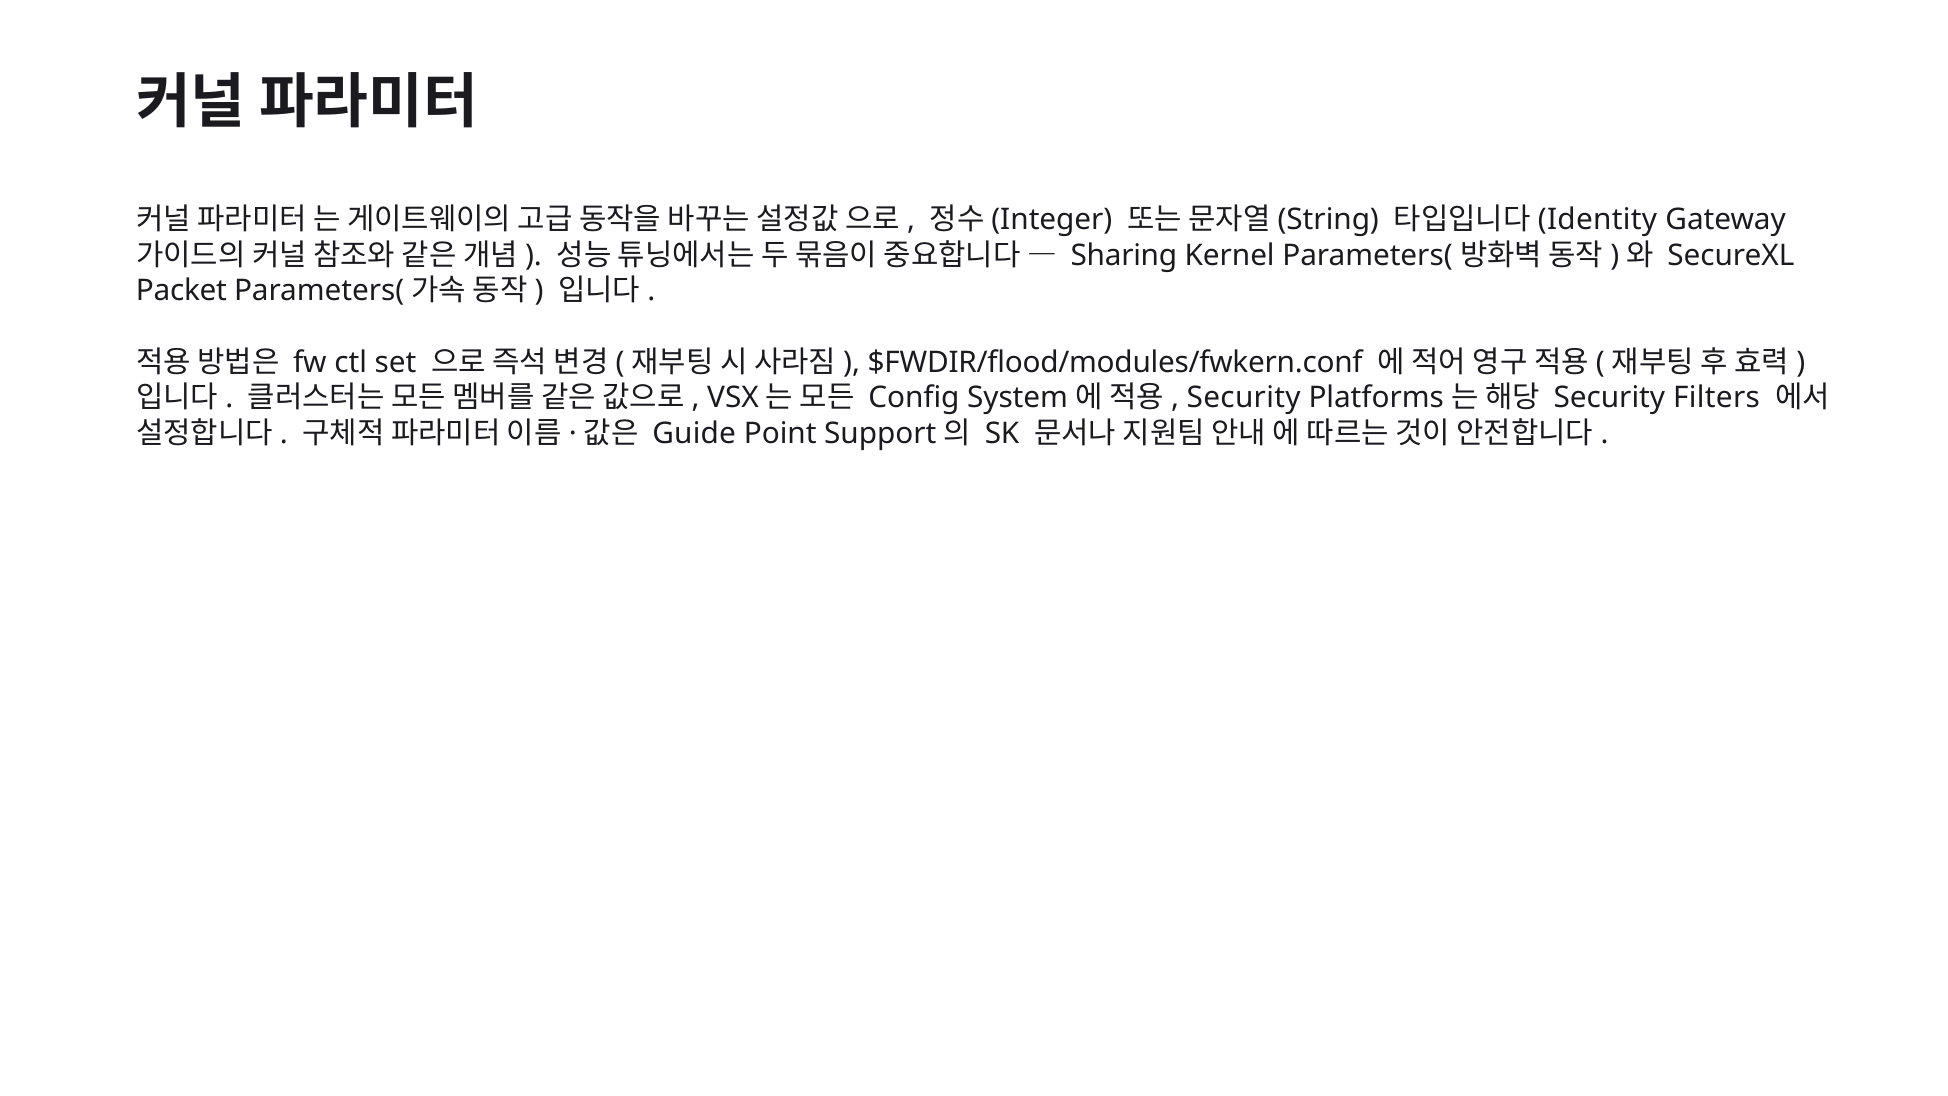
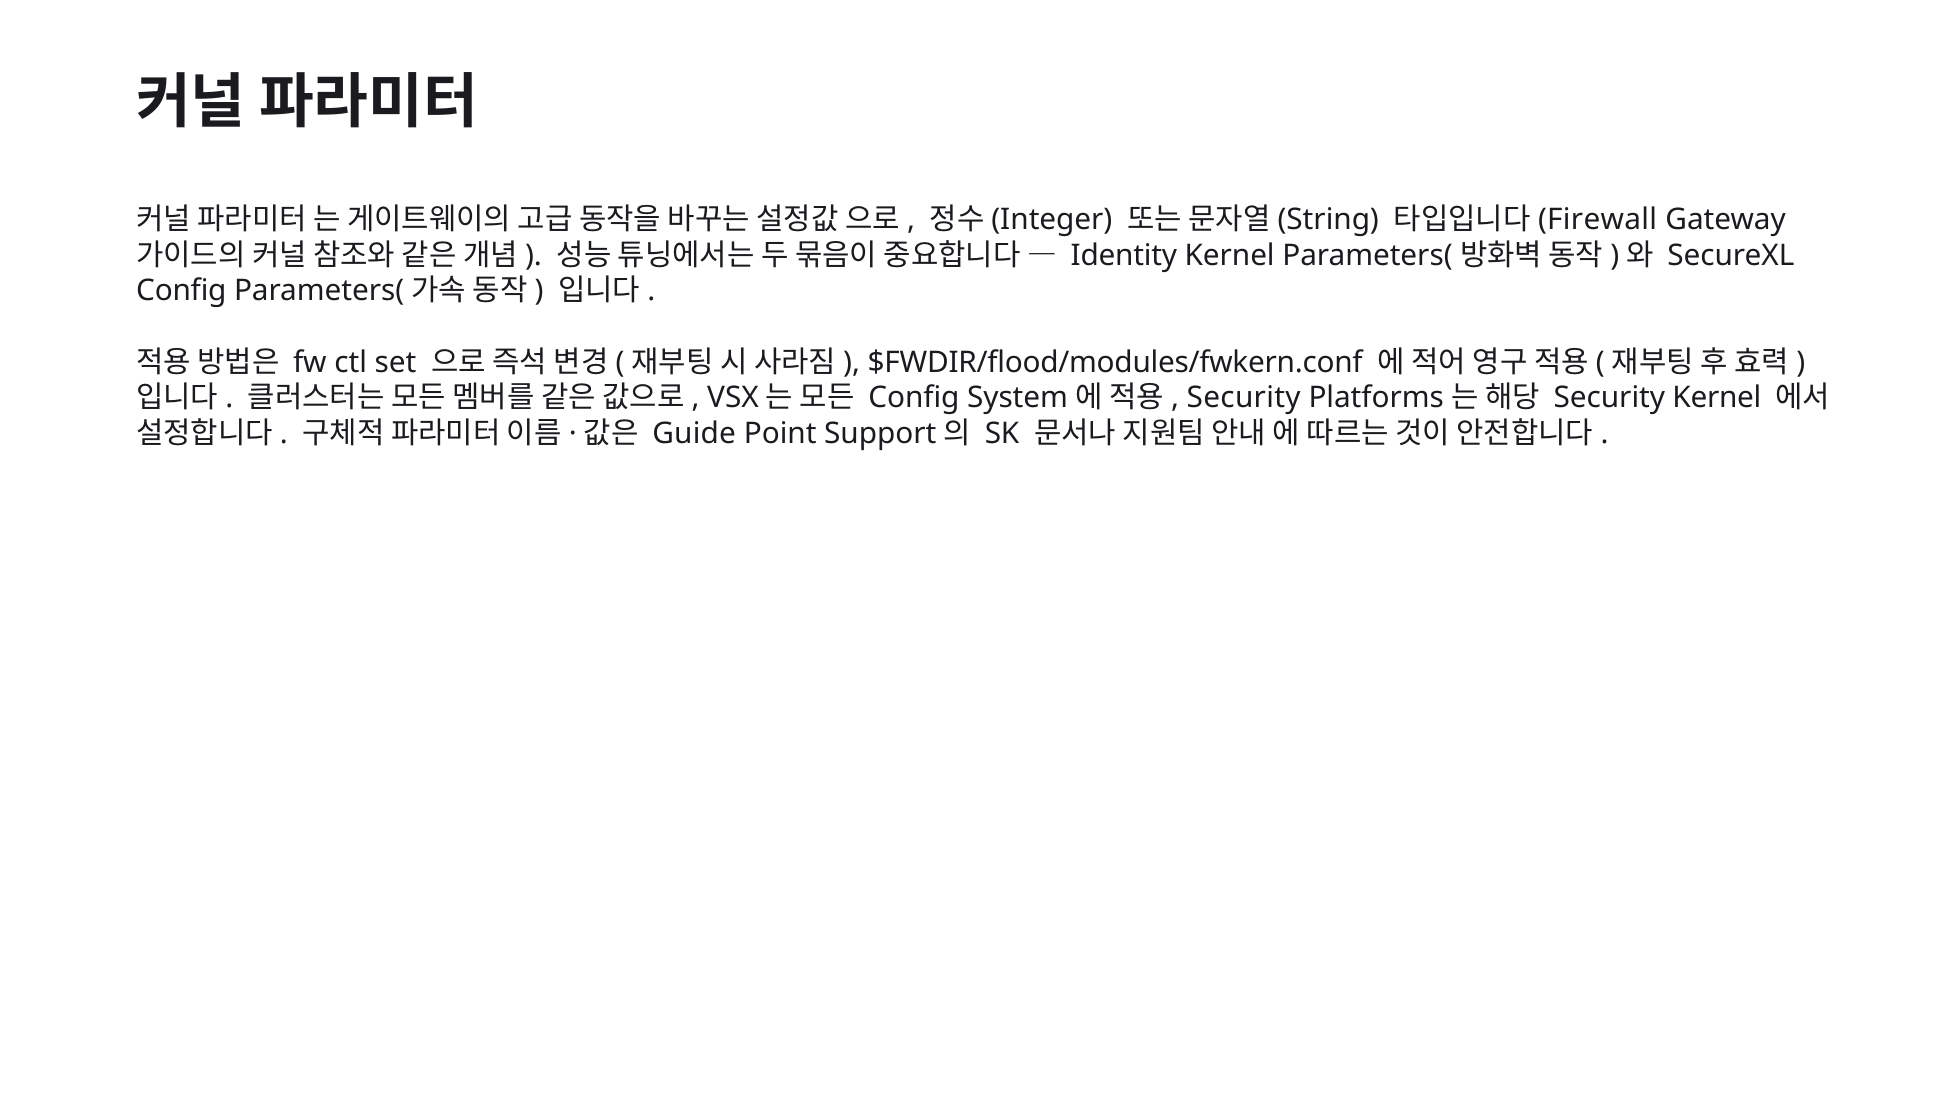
Identity: Identity -> Firewall
Sharing: Sharing -> Identity
Packet at (181, 291): Packet -> Config
Security Filters: Filters -> Kernel
